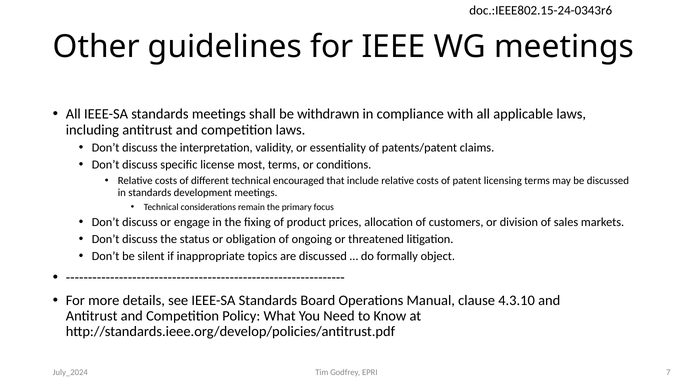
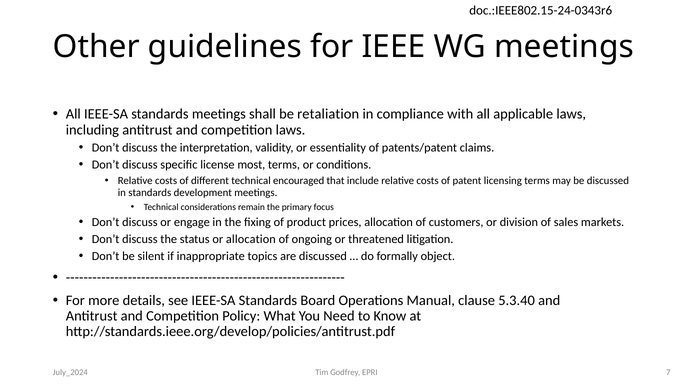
withdrawn: withdrawn -> retaliation
or obligation: obligation -> allocation
4.3.10: 4.3.10 -> 5.3.40
